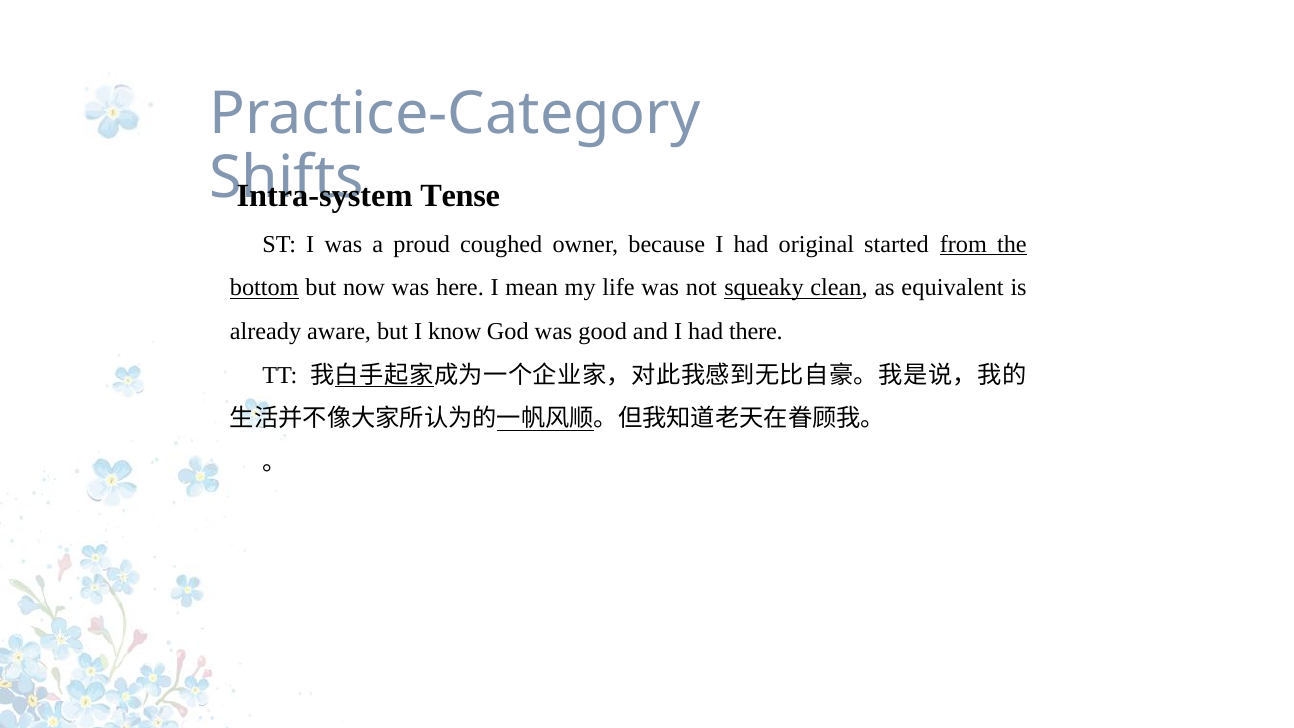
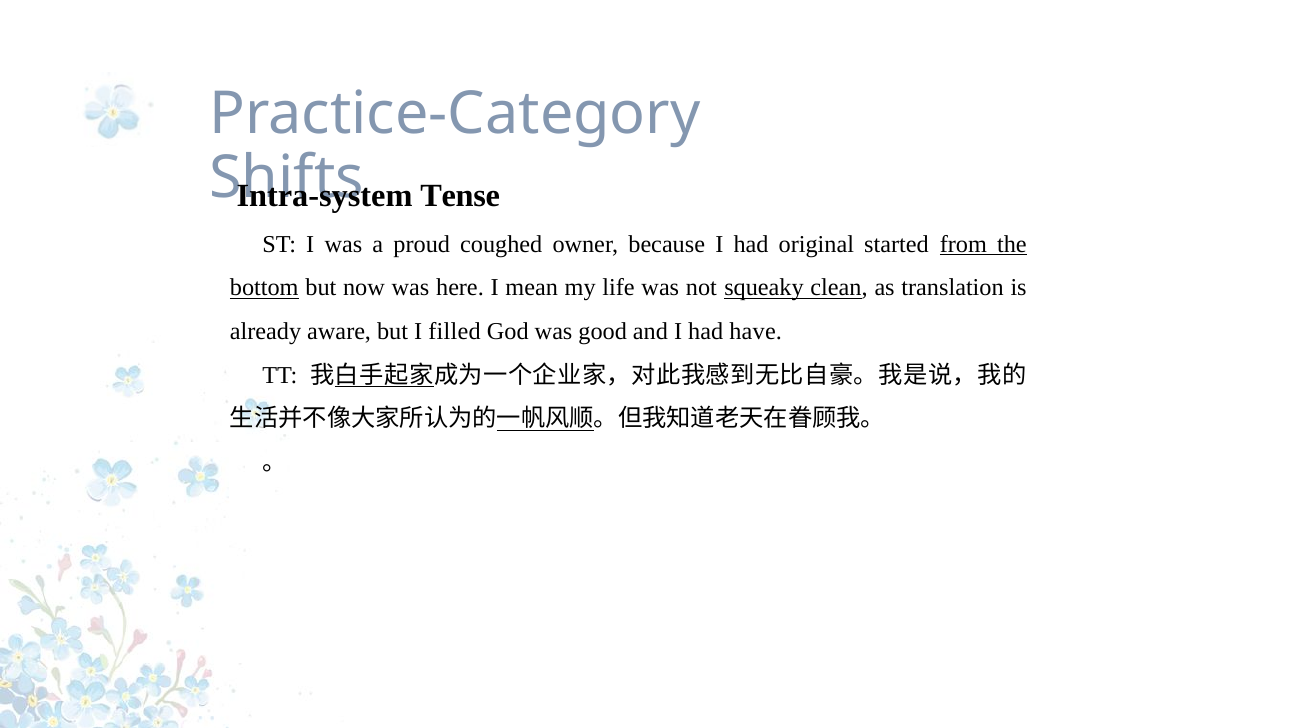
equivalent: equivalent -> translation
know: know -> filled
there: there -> have
